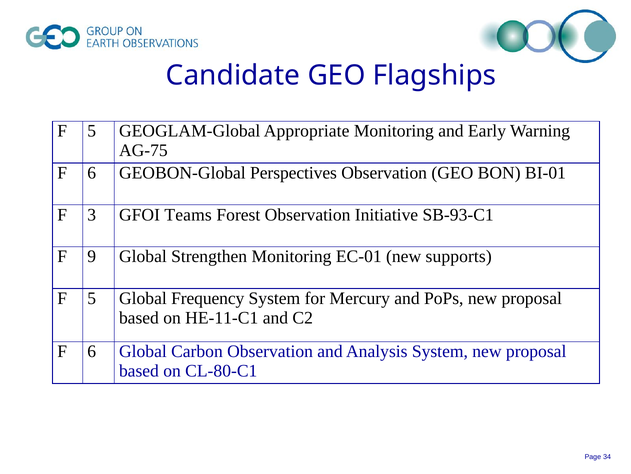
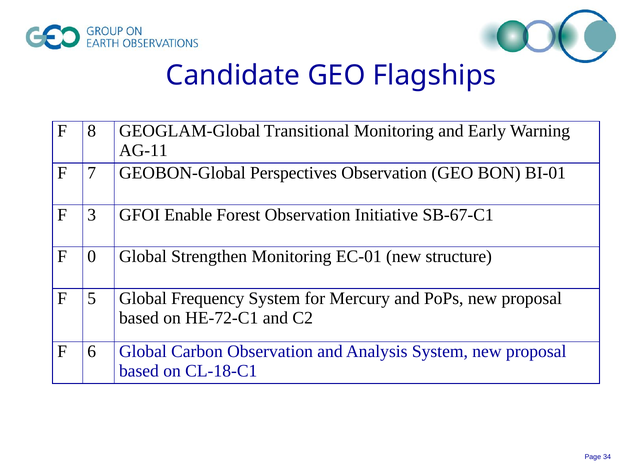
5 at (92, 131): 5 -> 8
Appropriate: Appropriate -> Transitional
AG-75: AG-75 -> AG-11
6 at (92, 173): 6 -> 7
Teams: Teams -> Enable
SB-93-C1: SB-93-C1 -> SB-67-C1
9: 9 -> 0
supports: supports -> structure
HE-11-C1: HE-11-C1 -> HE-72-C1
CL-80-C1: CL-80-C1 -> CL-18-C1
